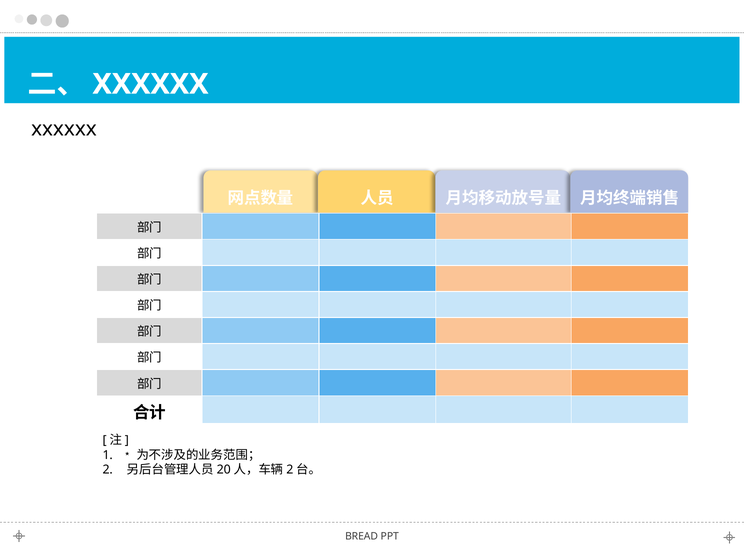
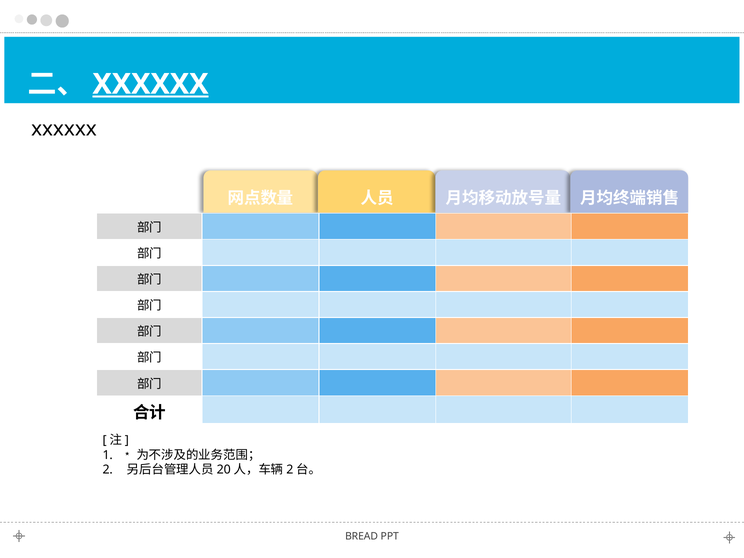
XXXXXX at (151, 84) underline: none -> present
